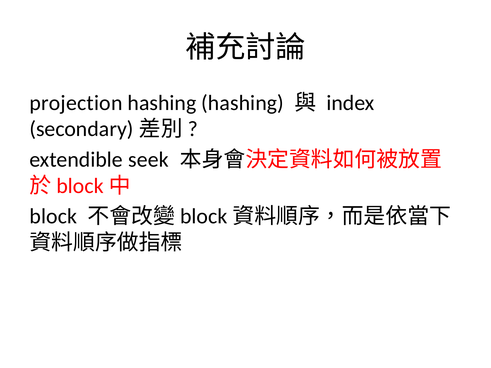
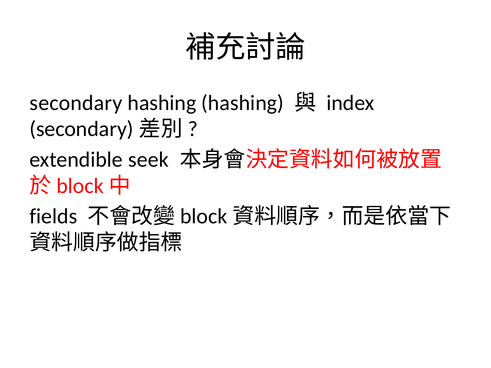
projection: projection -> secondary
block: block -> fields
